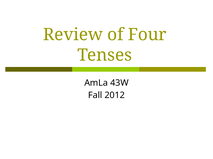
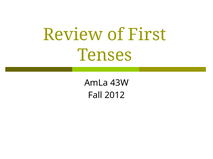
Four: Four -> First
